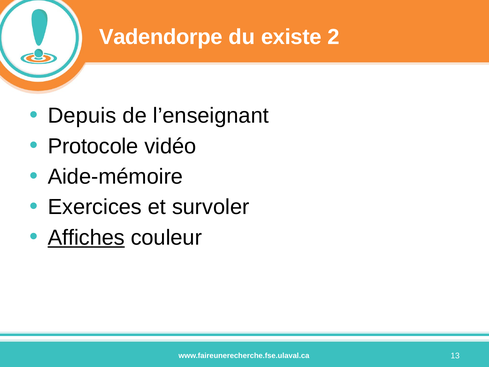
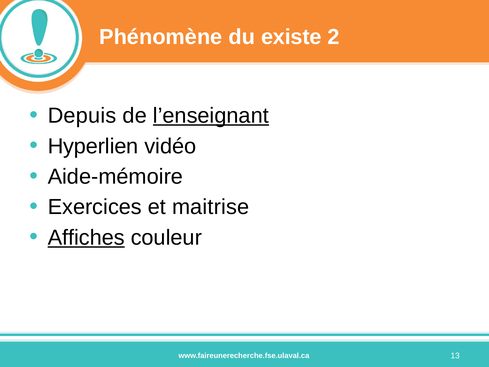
Vadendorpe: Vadendorpe -> Phénomène
l’enseignant underline: none -> present
Protocole: Protocole -> Hyperlien
survoler: survoler -> maitrise
